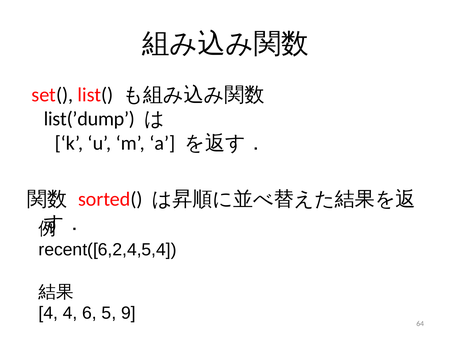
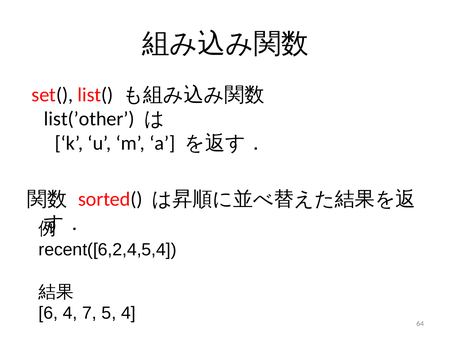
list(’dump: list(’dump -> list(’other
4 at (48, 312): 4 -> 6
6: 6 -> 7
5 9: 9 -> 4
